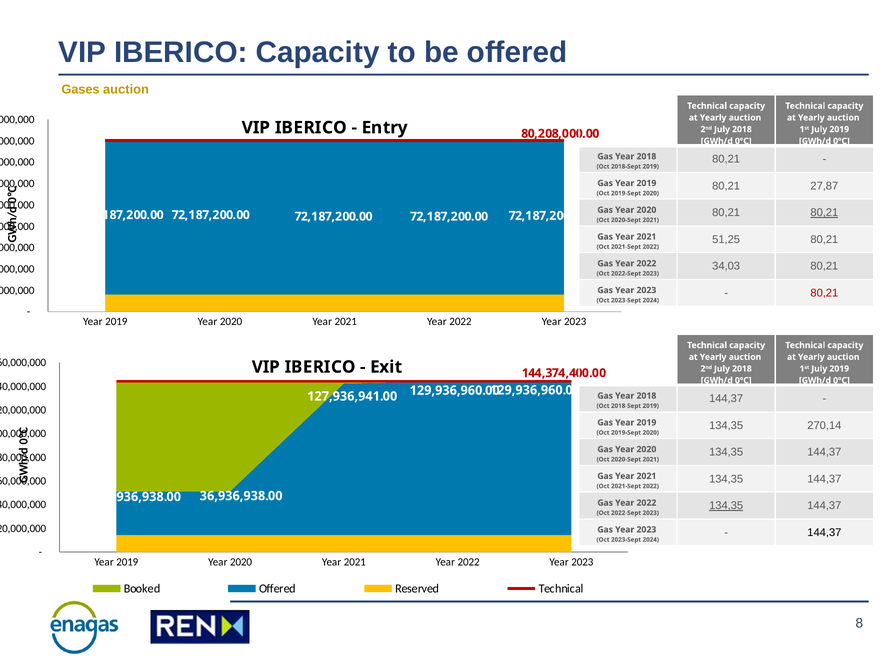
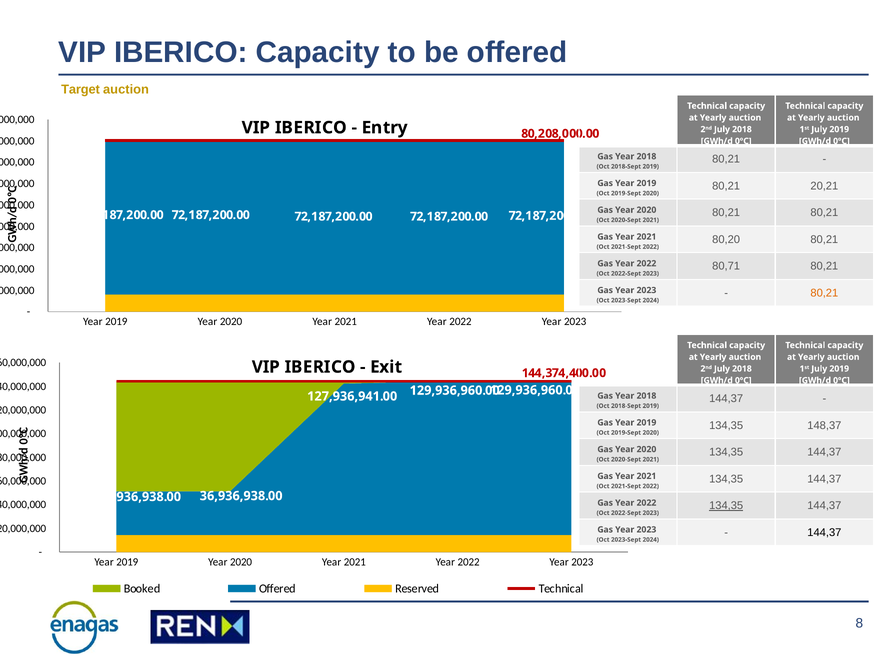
Gases: Gases -> Target
27,87: 27,87 -> 20,21
80,21 at (824, 213) underline: present -> none
51,25: 51,25 -> 80,20
34,03: 34,03 -> 80,71
80,21 at (824, 293) colour: red -> orange
270,14: 270,14 -> 148,37
